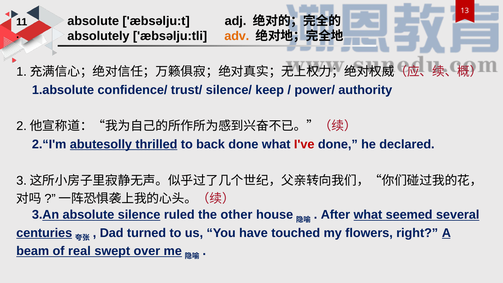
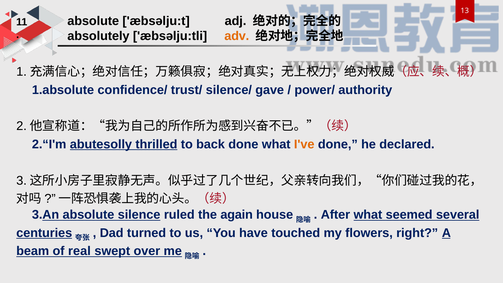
keep: keep -> gave
I've colour: red -> orange
other: other -> again
